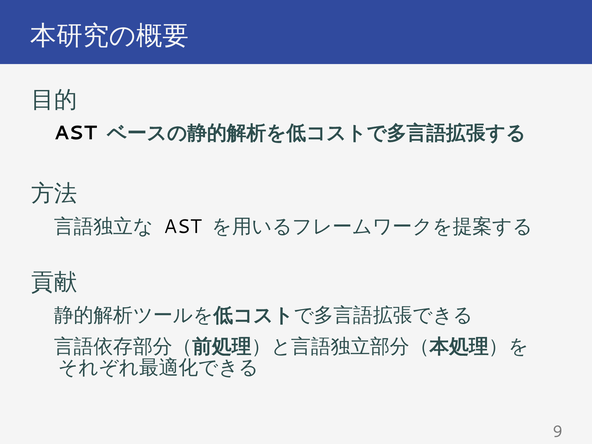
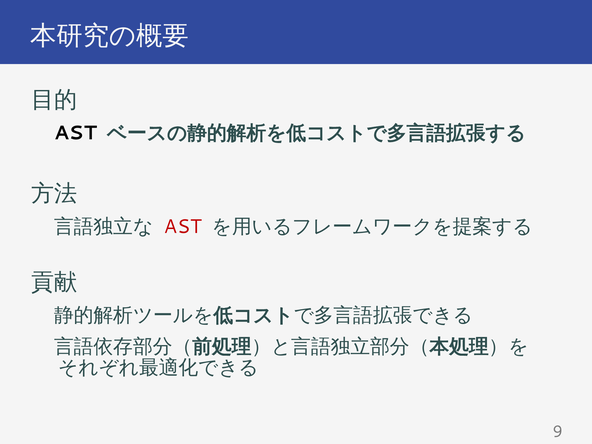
AST at (183, 226) colour: black -> red
